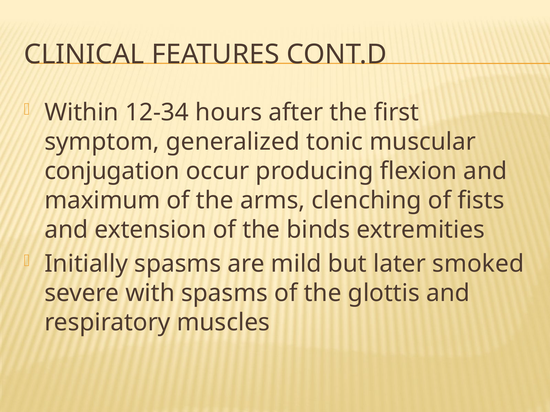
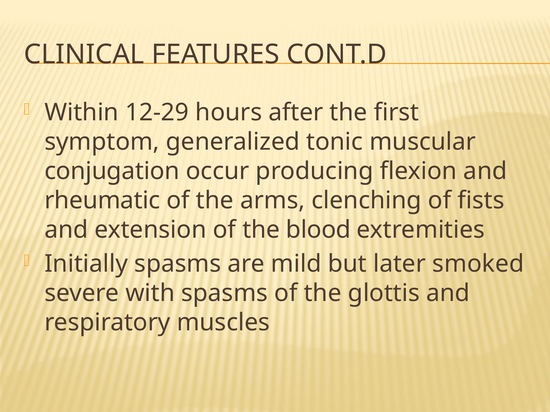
12-34: 12-34 -> 12-29
maximum: maximum -> rheumatic
binds: binds -> blood
